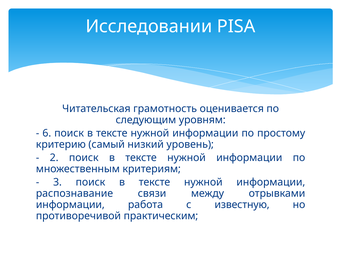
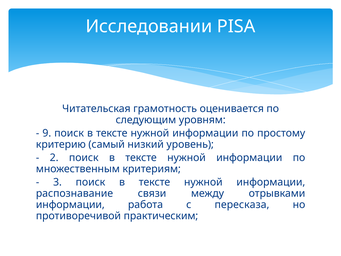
6: 6 -> 9
известную: известную -> пересказа
